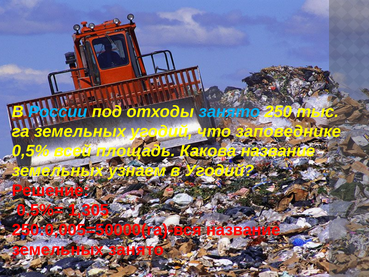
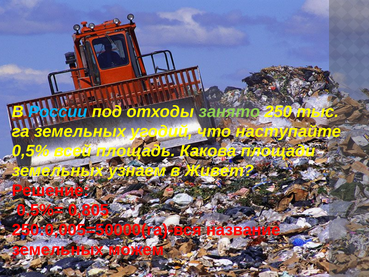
занято at (229, 112) colour: light blue -> light green
заповеднике: заповеднике -> наступайте
Какова название: название -> площади
в Угодий: Угодий -> Живет
1,305: 1,305 -> 0,805
земельных занято: занято -> можем
